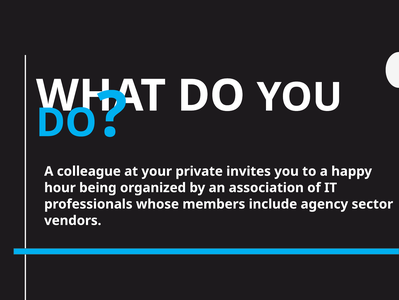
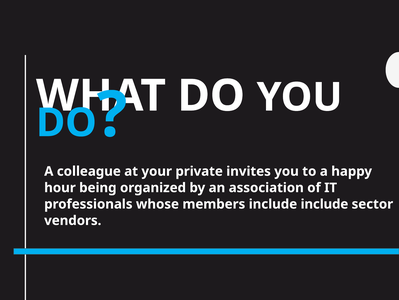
include agency: agency -> include
